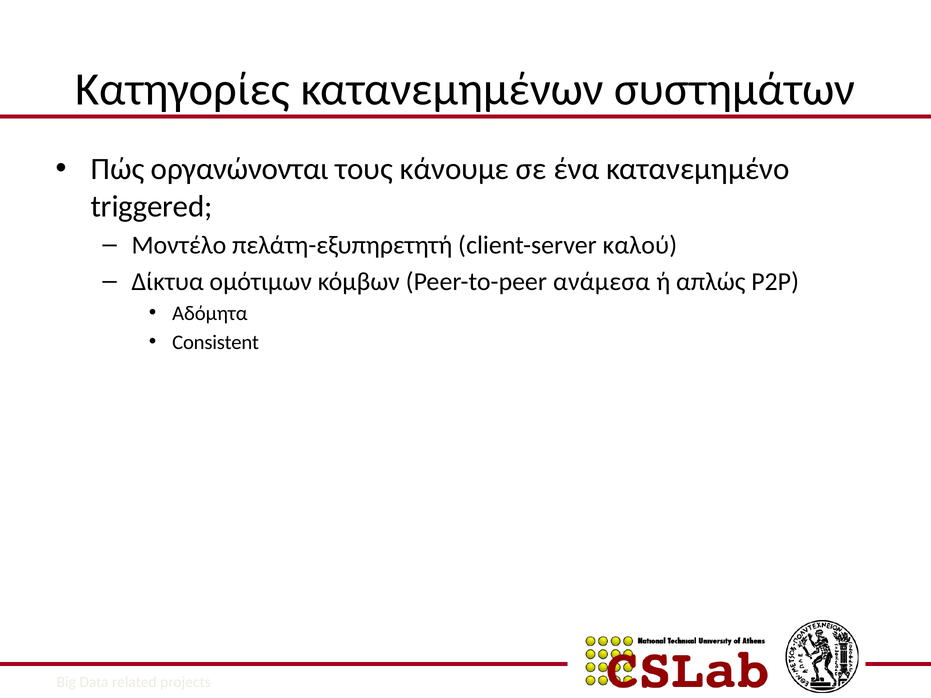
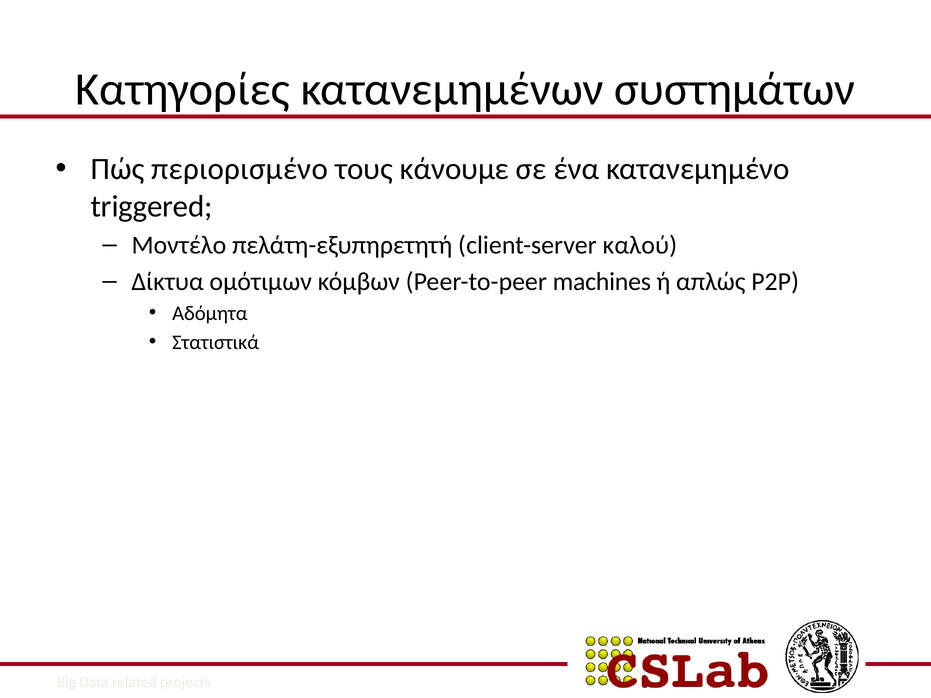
οργανώνονται: οργανώνονται -> περιορισμένο
ανάμεσα: ανάμεσα -> machines
Consistent: Consistent -> Στατιστικά
